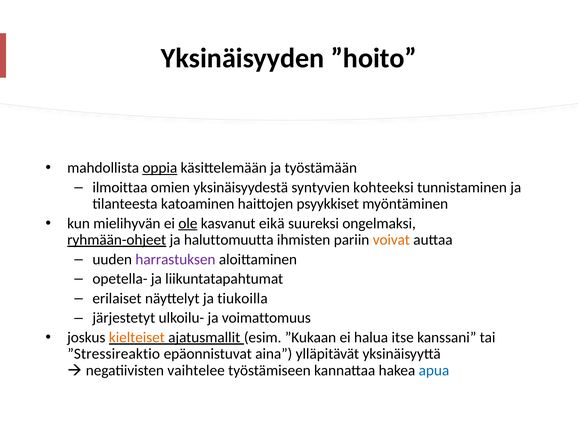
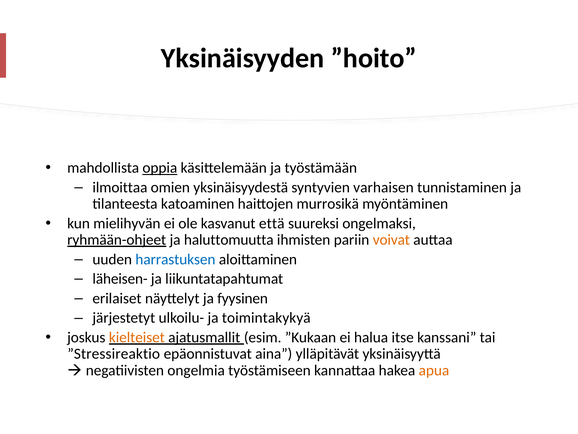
kohteeksi: kohteeksi -> varhaisen
psyykkiset: psyykkiset -> murrosikä
ole underline: present -> none
eikä: eikä -> että
harrastuksen colour: purple -> blue
opetella-: opetella- -> läheisen-
tiukoilla: tiukoilla -> fyysinen
voimattomuus: voimattomuus -> toimintakykyä
vaihtelee: vaihtelee -> ongelmia
apua colour: blue -> orange
